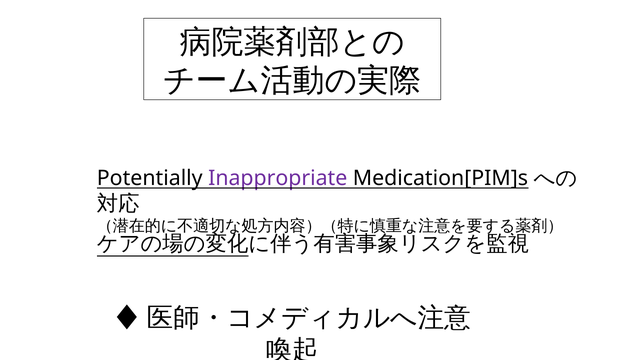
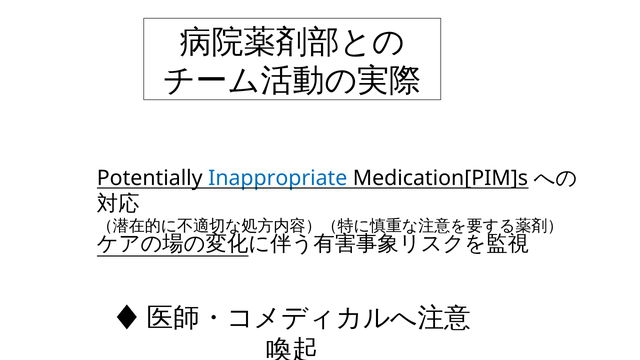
Inappropriate colour: purple -> blue
